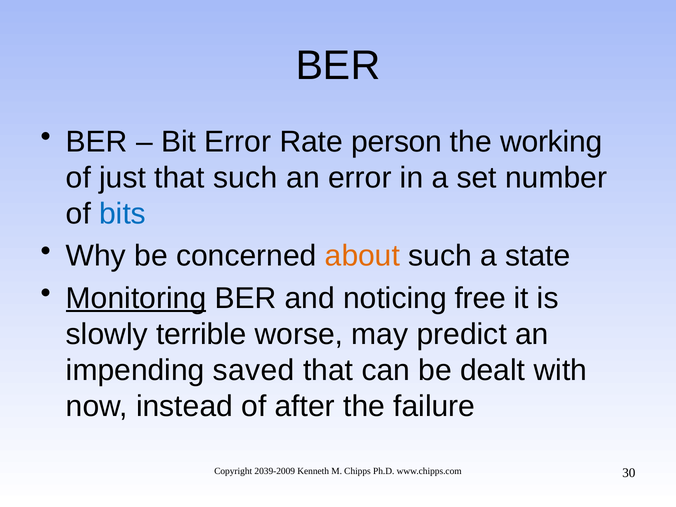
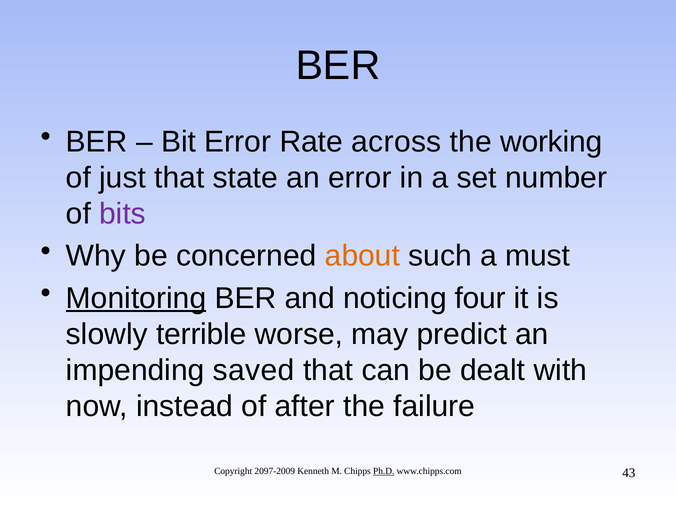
person: person -> across
that such: such -> state
bits colour: blue -> purple
state: state -> must
free: free -> four
2039-2009: 2039-2009 -> 2097-2009
Ph.D underline: none -> present
30: 30 -> 43
